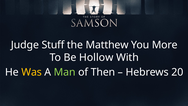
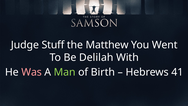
More: More -> Went
Hollow: Hollow -> Delilah
Was colour: yellow -> pink
Then: Then -> Birth
20: 20 -> 41
